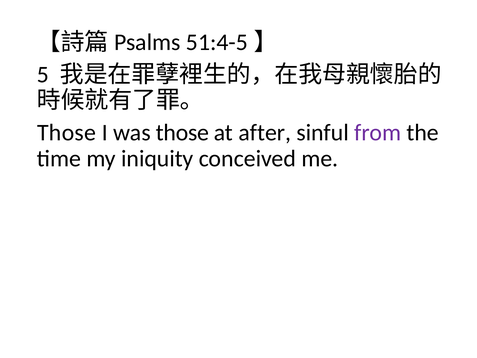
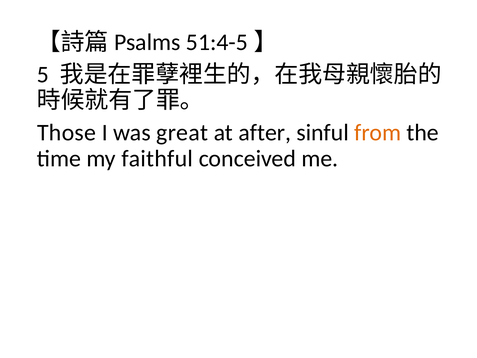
was those: those -> great
from colour: purple -> orange
iniquity: iniquity -> faithful
